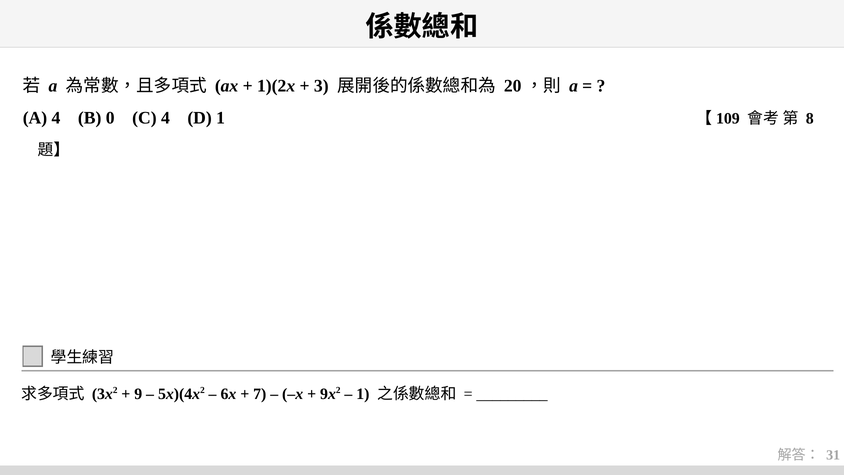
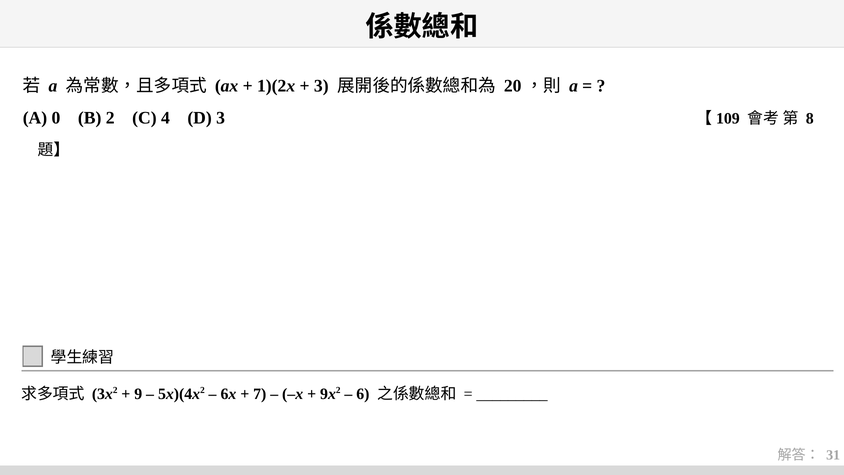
A 4: 4 -> 0
0: 0 -> 2
D 1: 1 -> 3
1 at (363, 394): 1 -> 6
